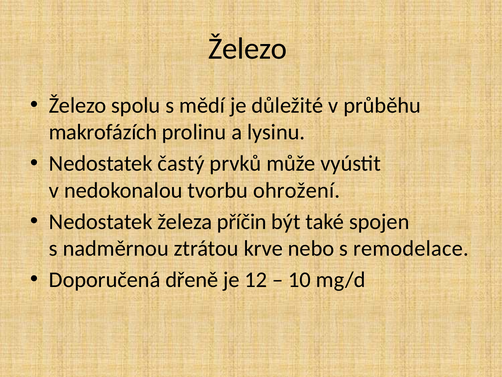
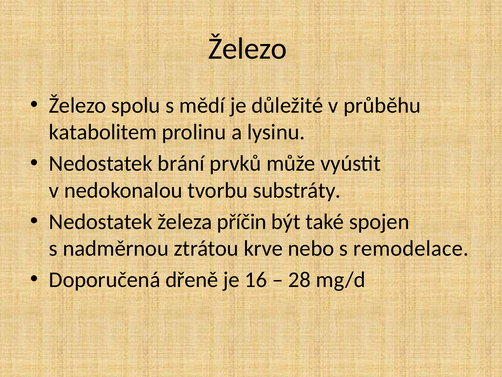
makrofázích: makrofázích -> katabolitem
častý: častý -> brání
ohrožení: ohrožení -> substráty
12: 12 -> 16
10: 10 -> 28
